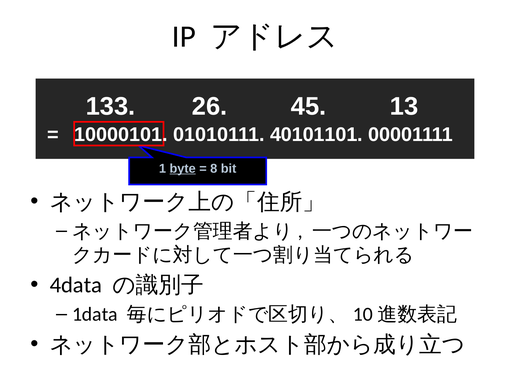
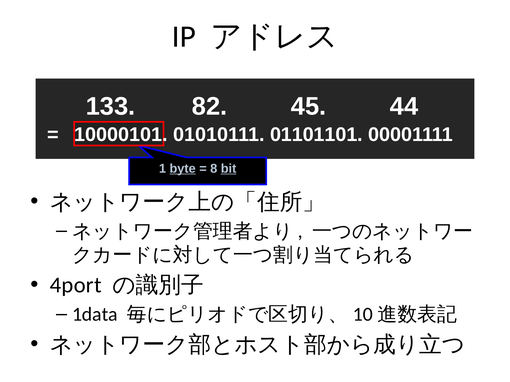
26: 26 -> 82
13: 13 -> 44
40101101: 40101101 -> 01101101
bit underline: none -> present
4data: 4data -> 4port
